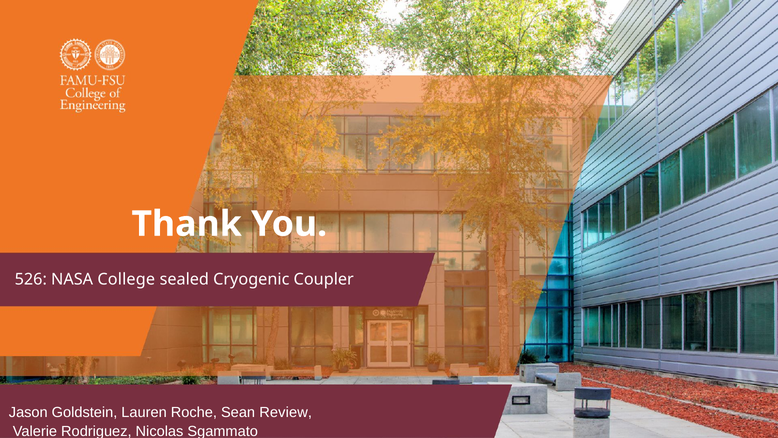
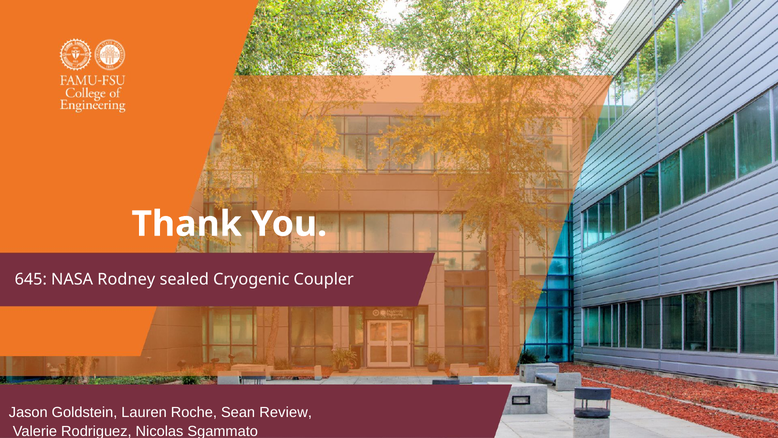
526: 526 -> 645
College: College -> Rodney
